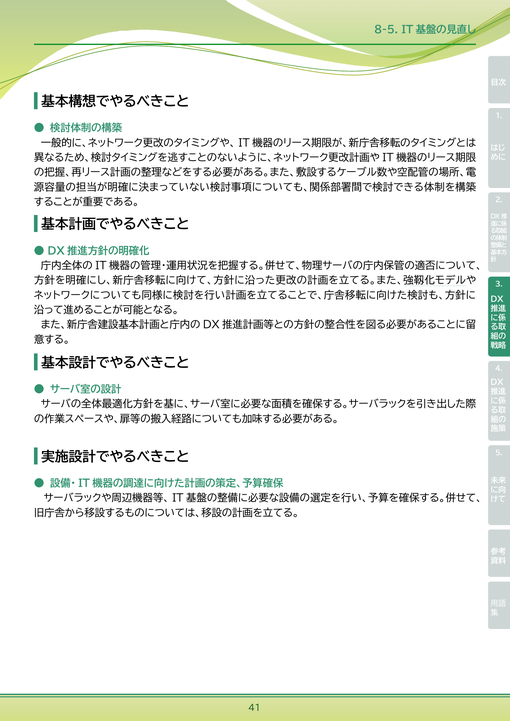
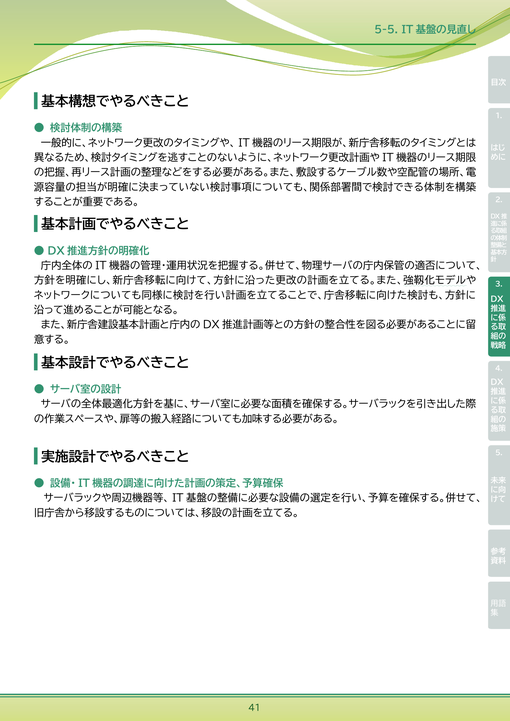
8-5: 8-5 -> 5-5
